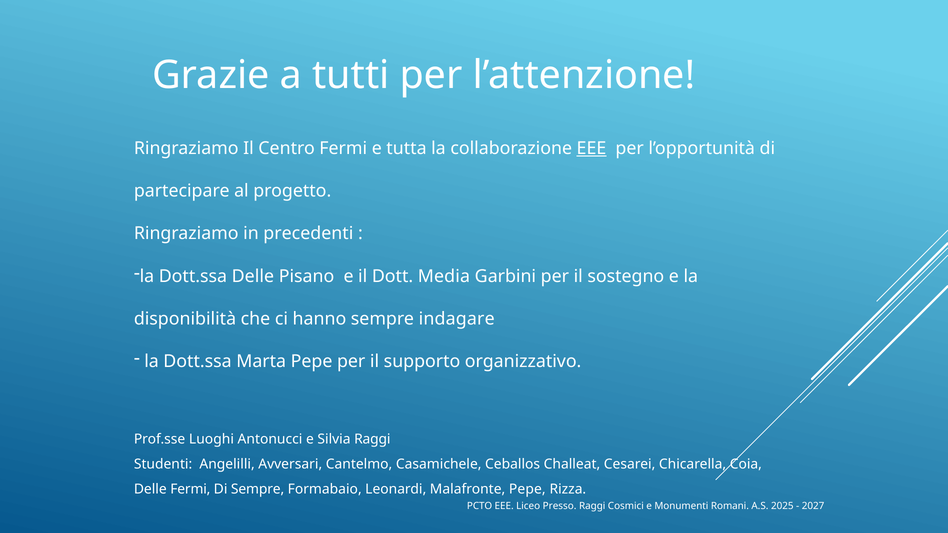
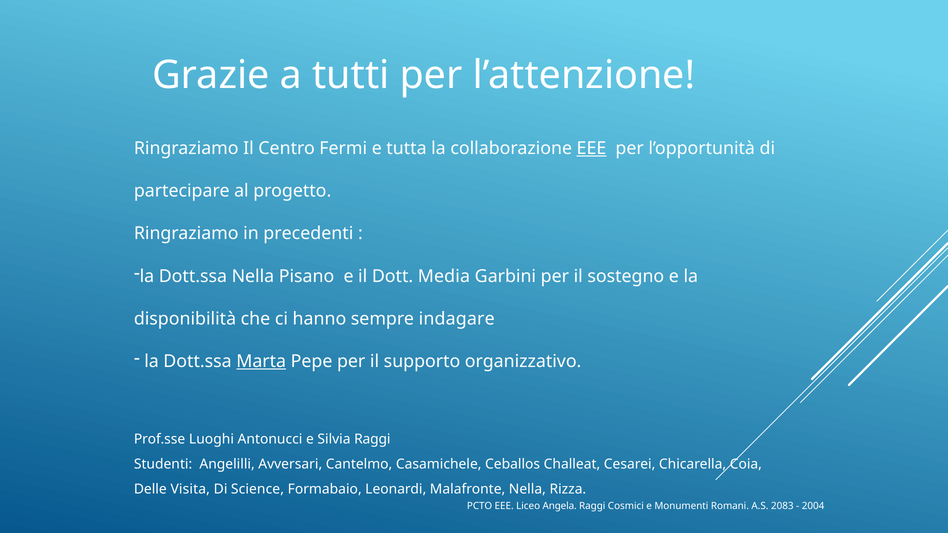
Dott.ssa Delle: Delle -> Nella
Marta underline: none -> present
Delle Fermi: Fermi -> Visita
Di Sempre: Sempre -> Science
Malafronte Pepe: Pepe -> Nella
Presso: Presso -> Angela
2025: 2025 -> 2083
2027: 2027 -> 2004
